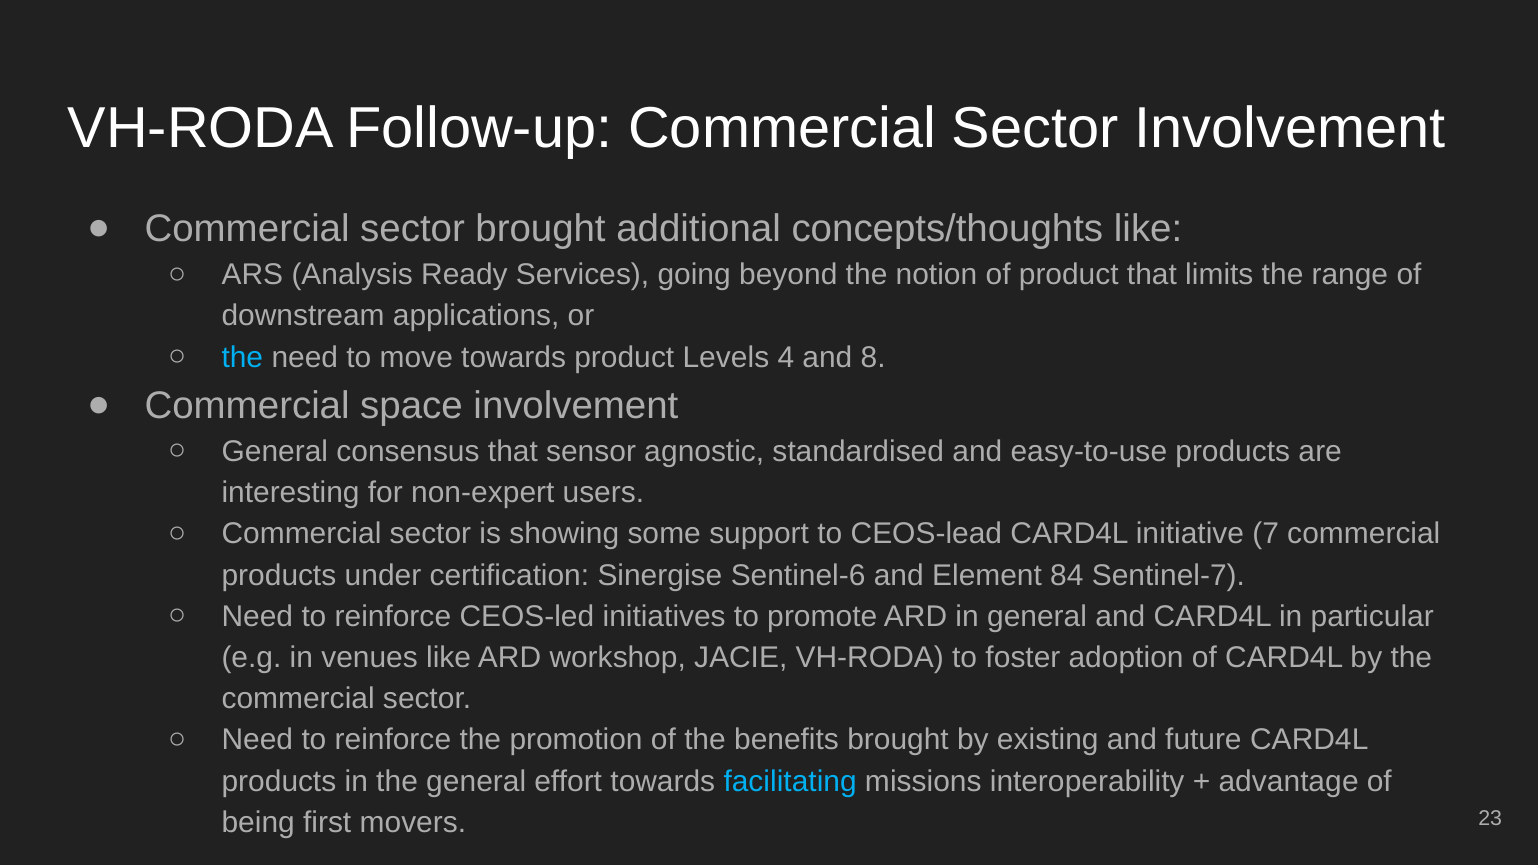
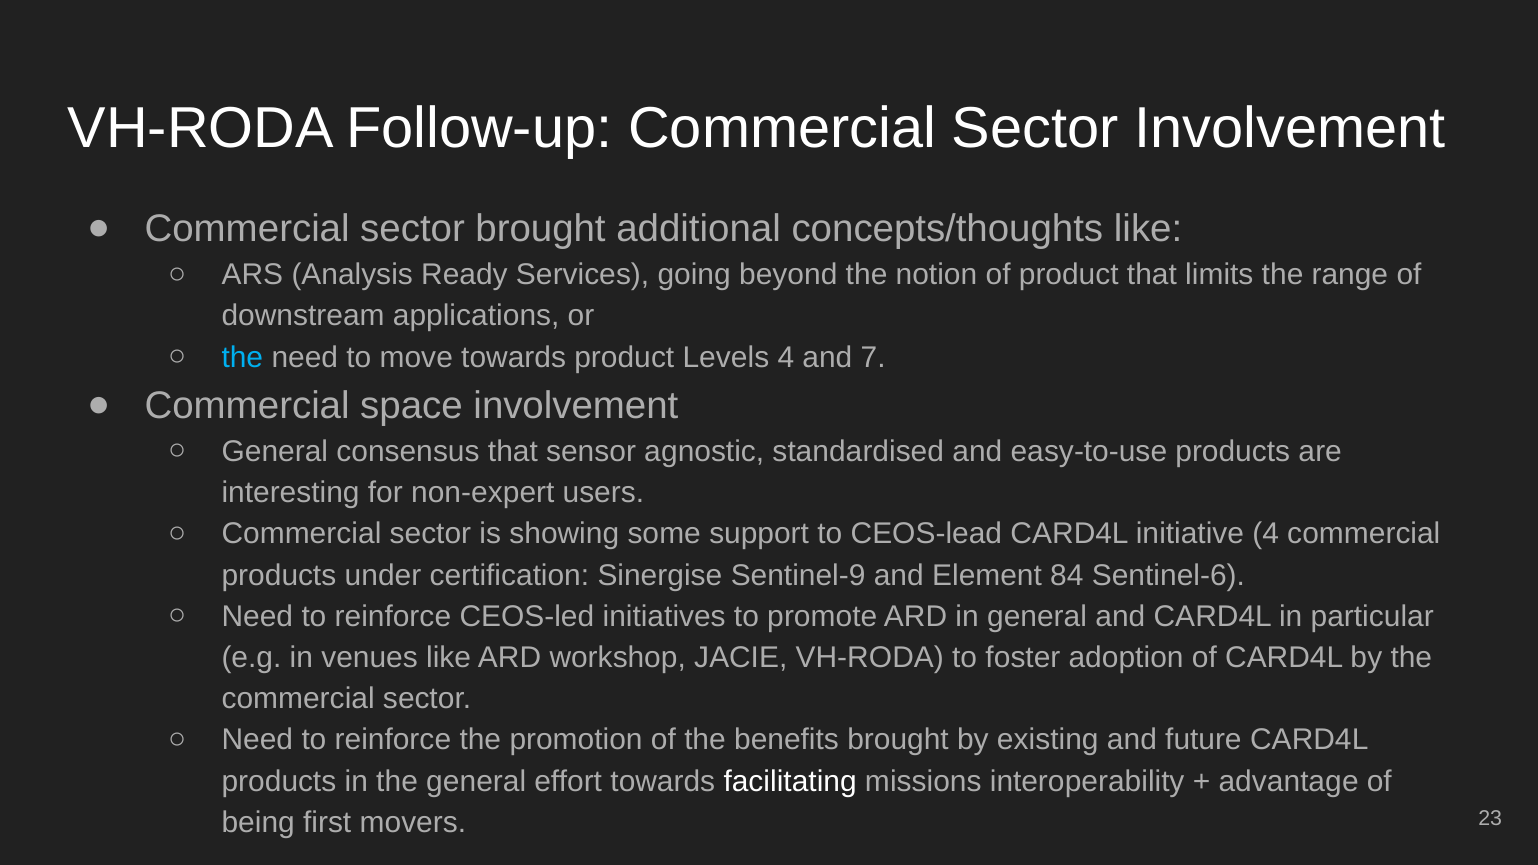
8: 8 -> 7
initiative 7: 7 -> 4
Sentinel-6: Sentinel-6 -> Sentinel-9
Sentinel-7: Sentinel-7 -> Sentinel-6
facilitating colour: light blue -> white
